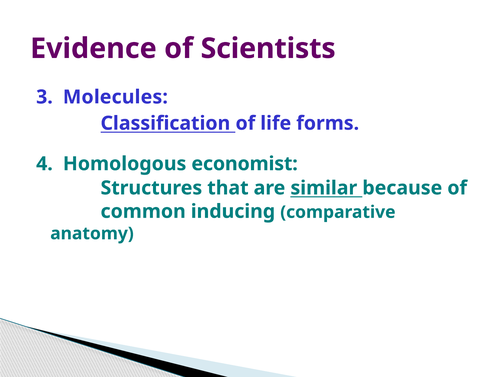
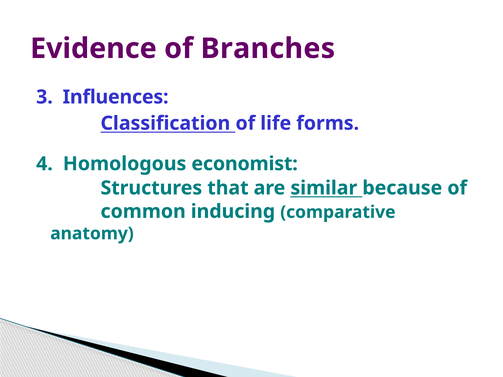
Scientists: Scientists -> Branches
Molecules: Molecules -> Influences
